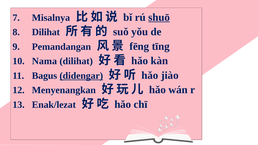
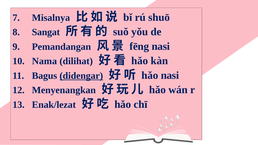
shuō underline: present -> none
Dilihat at (46, 32): Dilihat -> Sangat
fēng tīng: tīng -> nasi
hǎo jiào: jiào -> nasi
